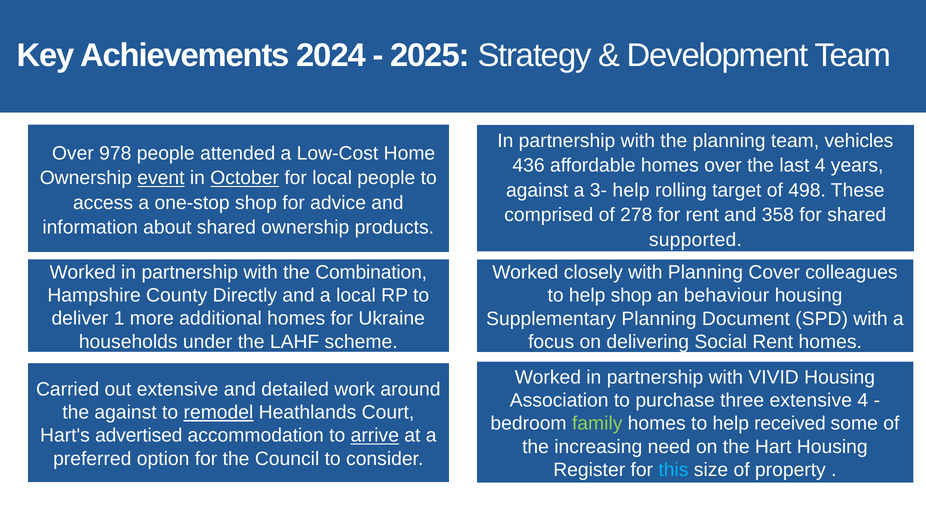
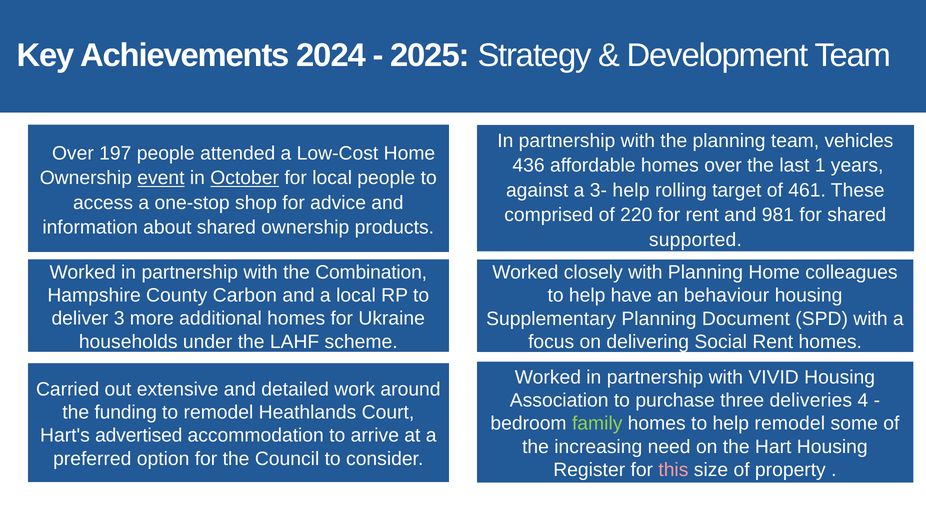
978: 978 -> 197
last 4: 4 -> 1
498: 498 -> 461
278: 278 -> 220
358: 358 -> 981
Planning Cover: Cover -> Home
Directly: Directly -> Carbon
help shop: shop -> have
1: 1 -> 3
three extensive: extensive -> deliveries
the against: against -> funding
remodel at (218, 412) underline: present -> none
help received: received -> remodel
arrive underline: present -> none
this colour: light blue -> pink
